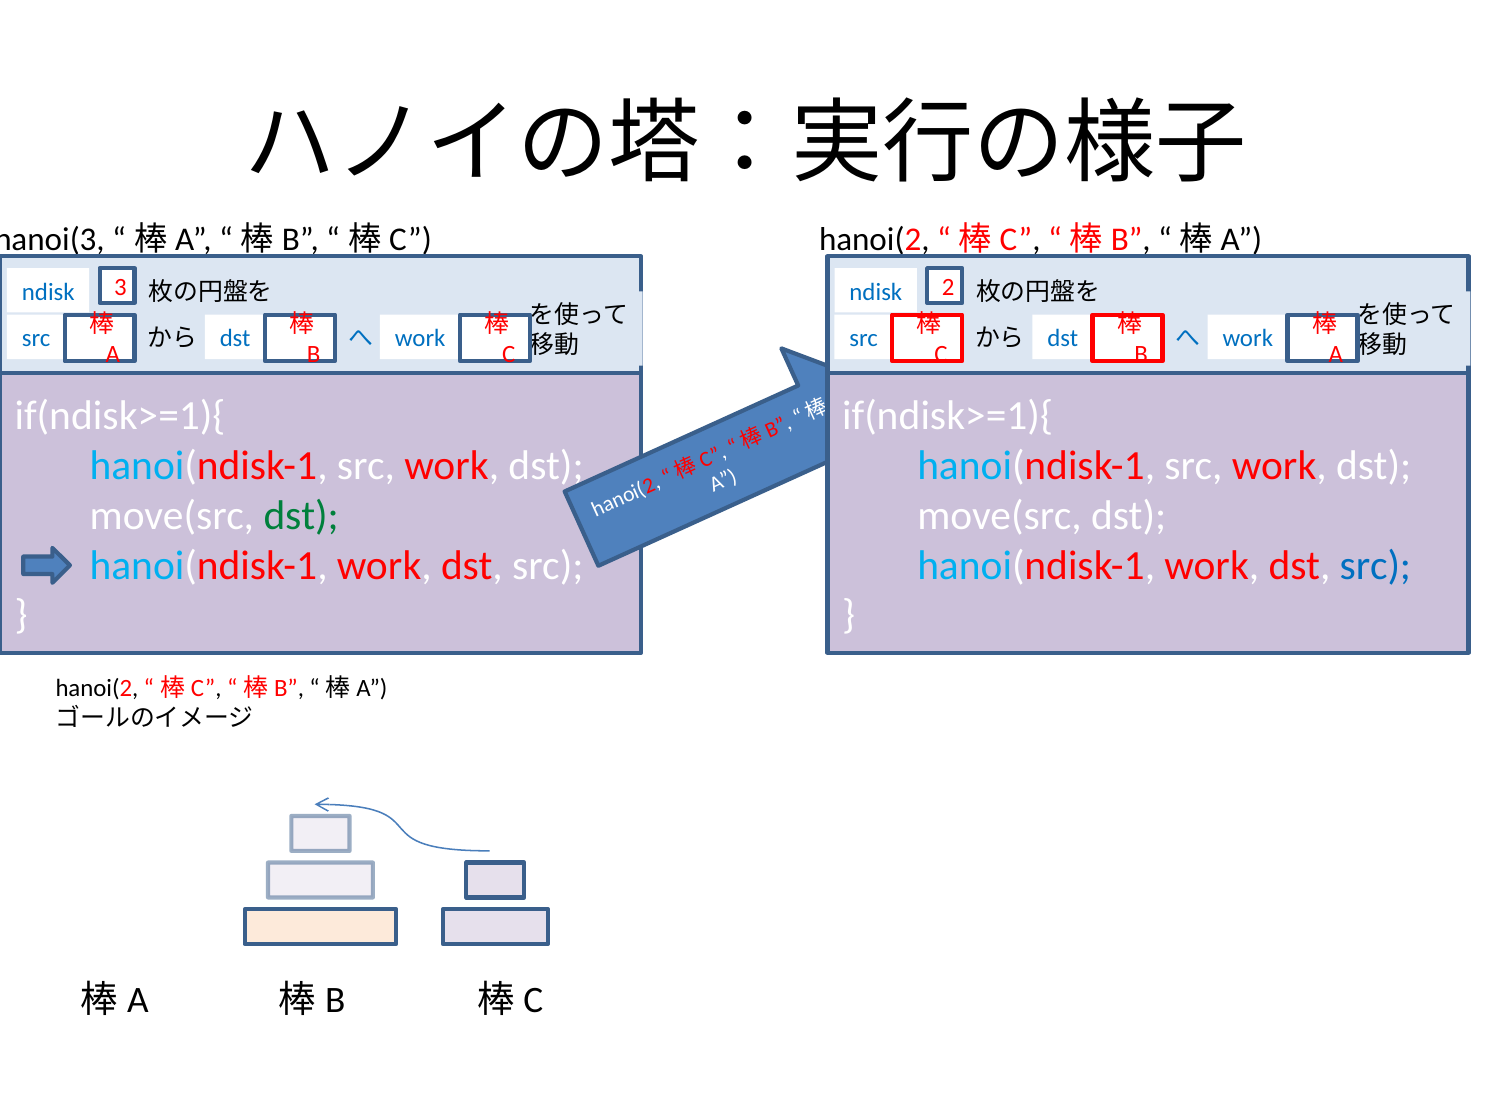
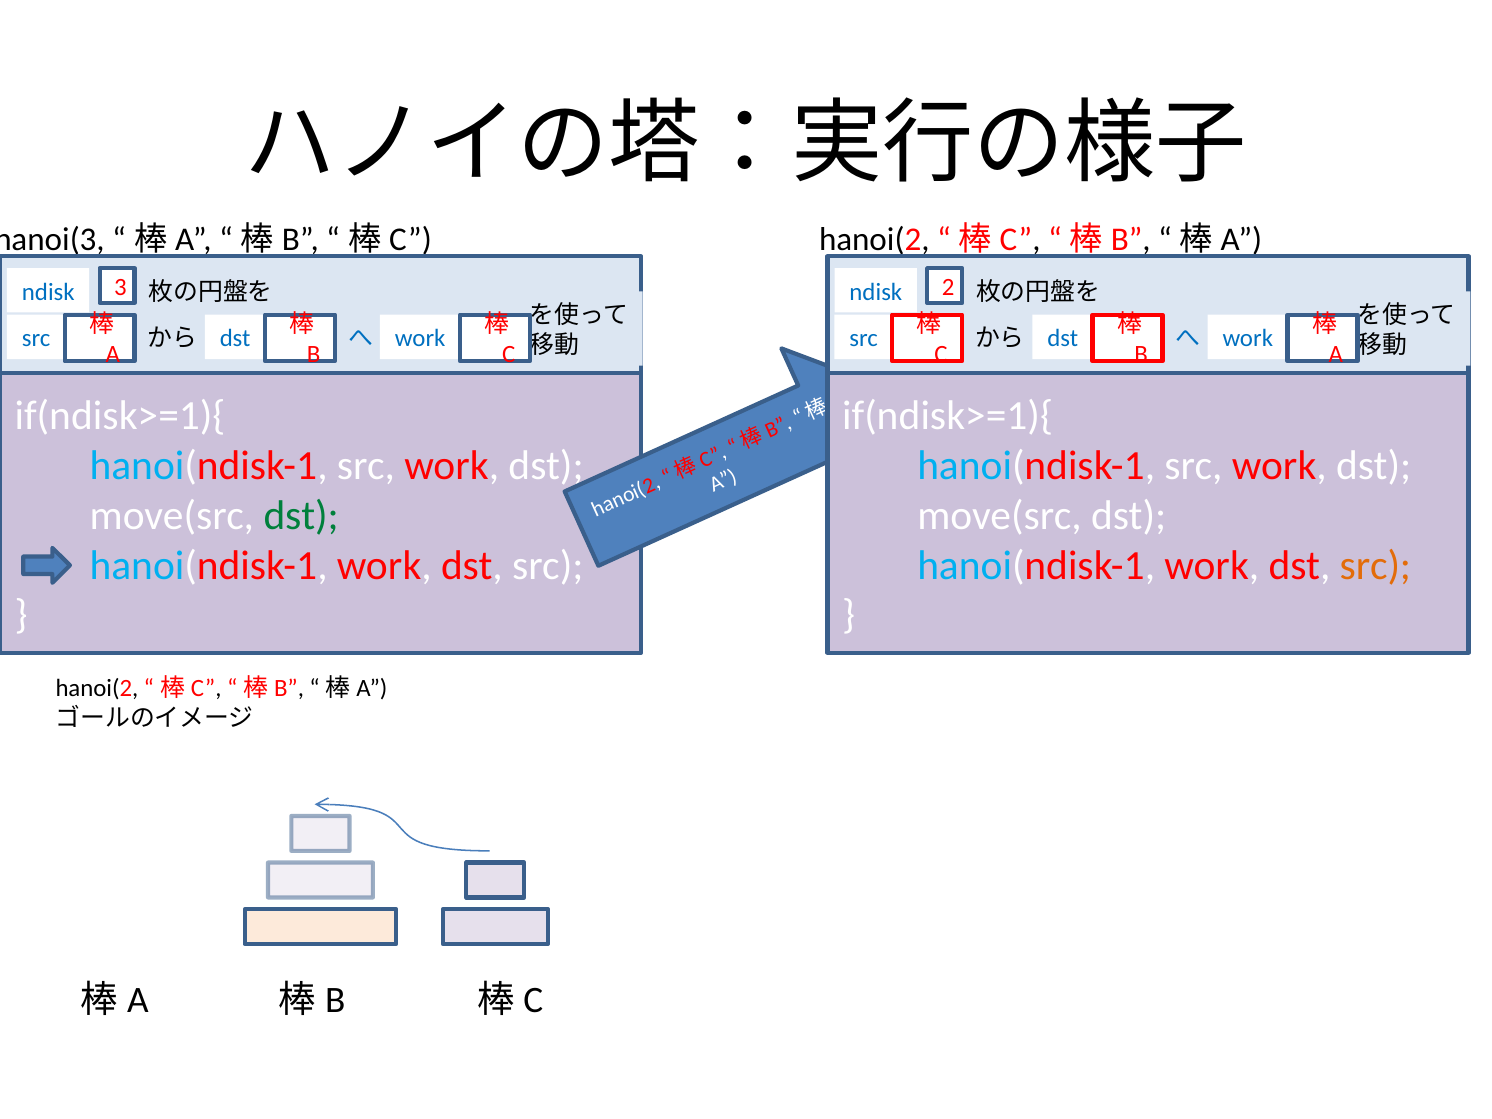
src at (1375, 566) colour: blue -> orange
